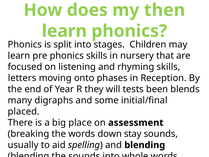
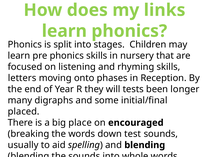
then: then -> links
blends: blends -> longer
on assessment: assessment -> encouraged
stay: stay -> test
